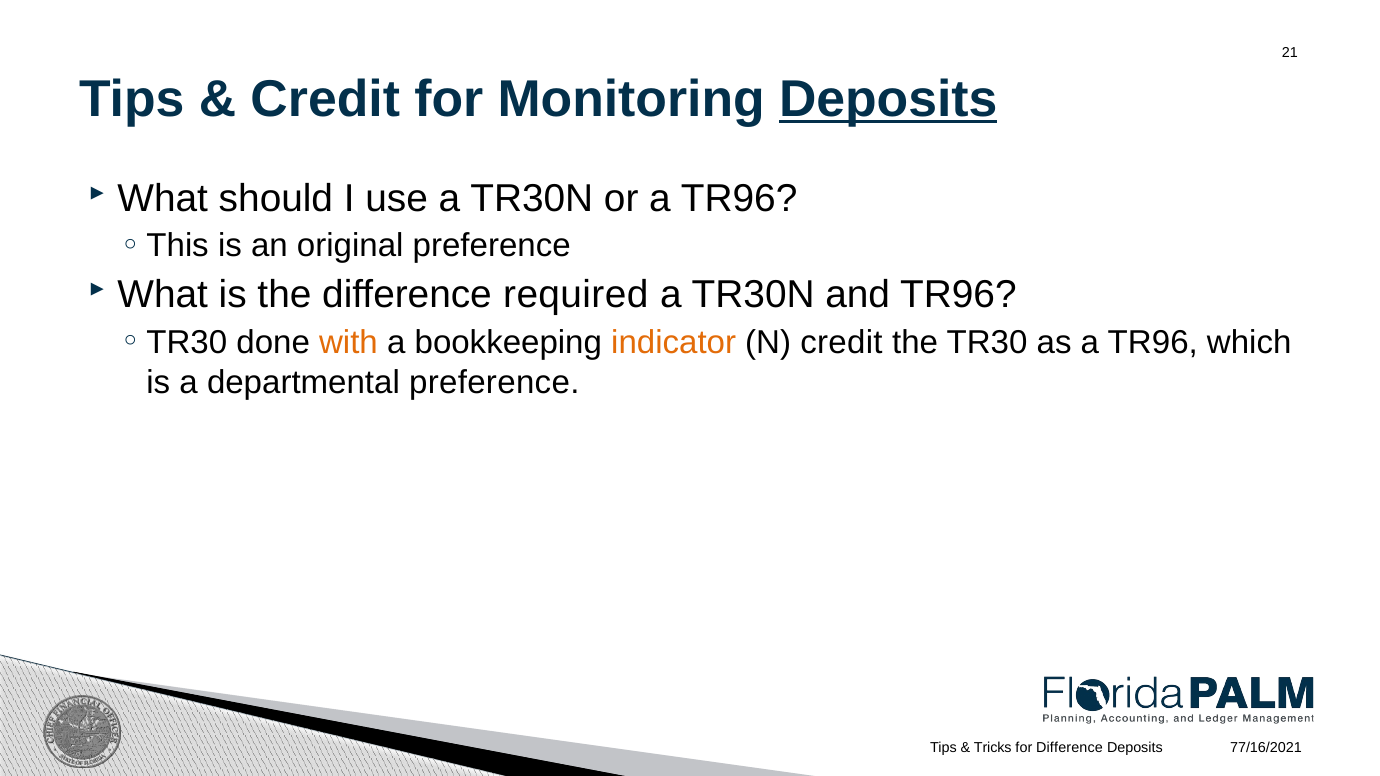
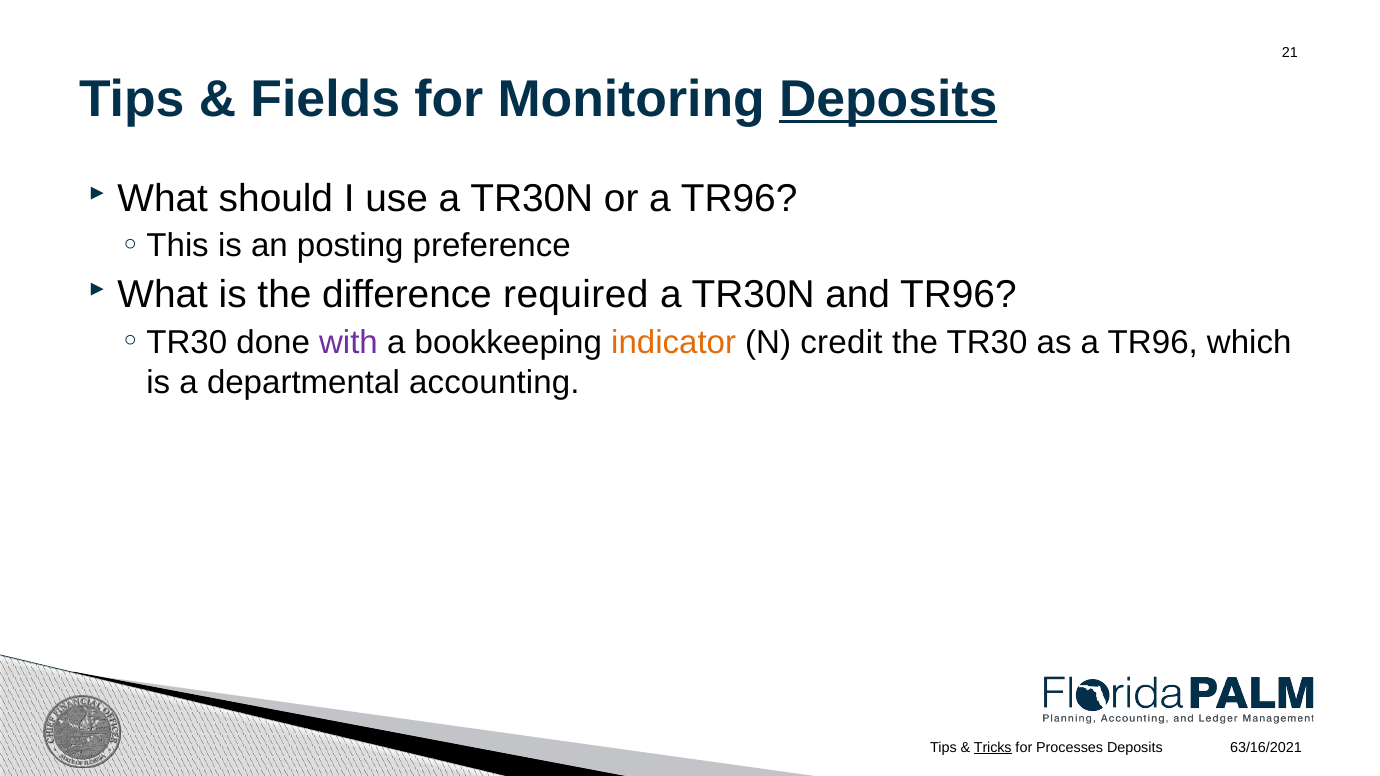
Credit at (325, 99): Credit -> Fields
original: original -> posting
with colour: orange -> purple
departmental preference: preference -> accounting
Tricks underline: none -> present
for Difference: Difference -> Processes
77/16/2021: 77/16/2021 -> 63/16/2021
